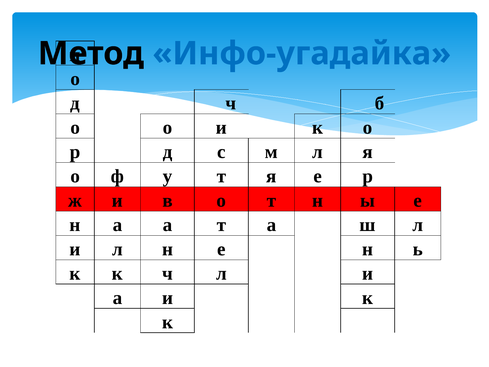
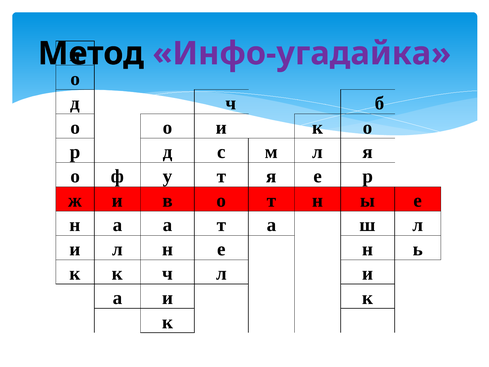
Инфо-угадайка colour: blue -> purple
